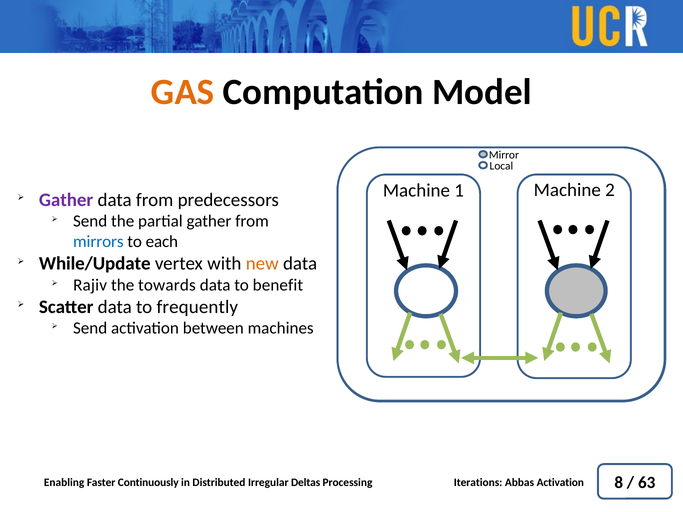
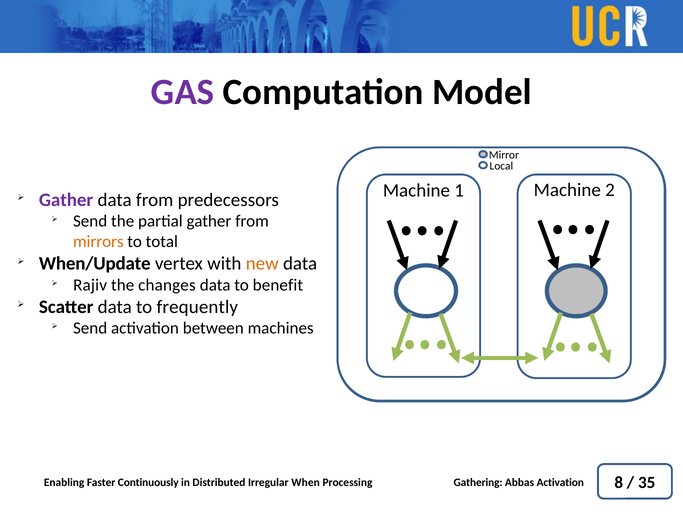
GAS colour: orange -> purple
mirrors colour: blue -> orange
each: each -> total
While/Update: While/Update -> When/Update
towards: towards -> changes
63: 63 -> 35
Deltas: Deltas -> When
Iterations: Iterations -> Gathering
